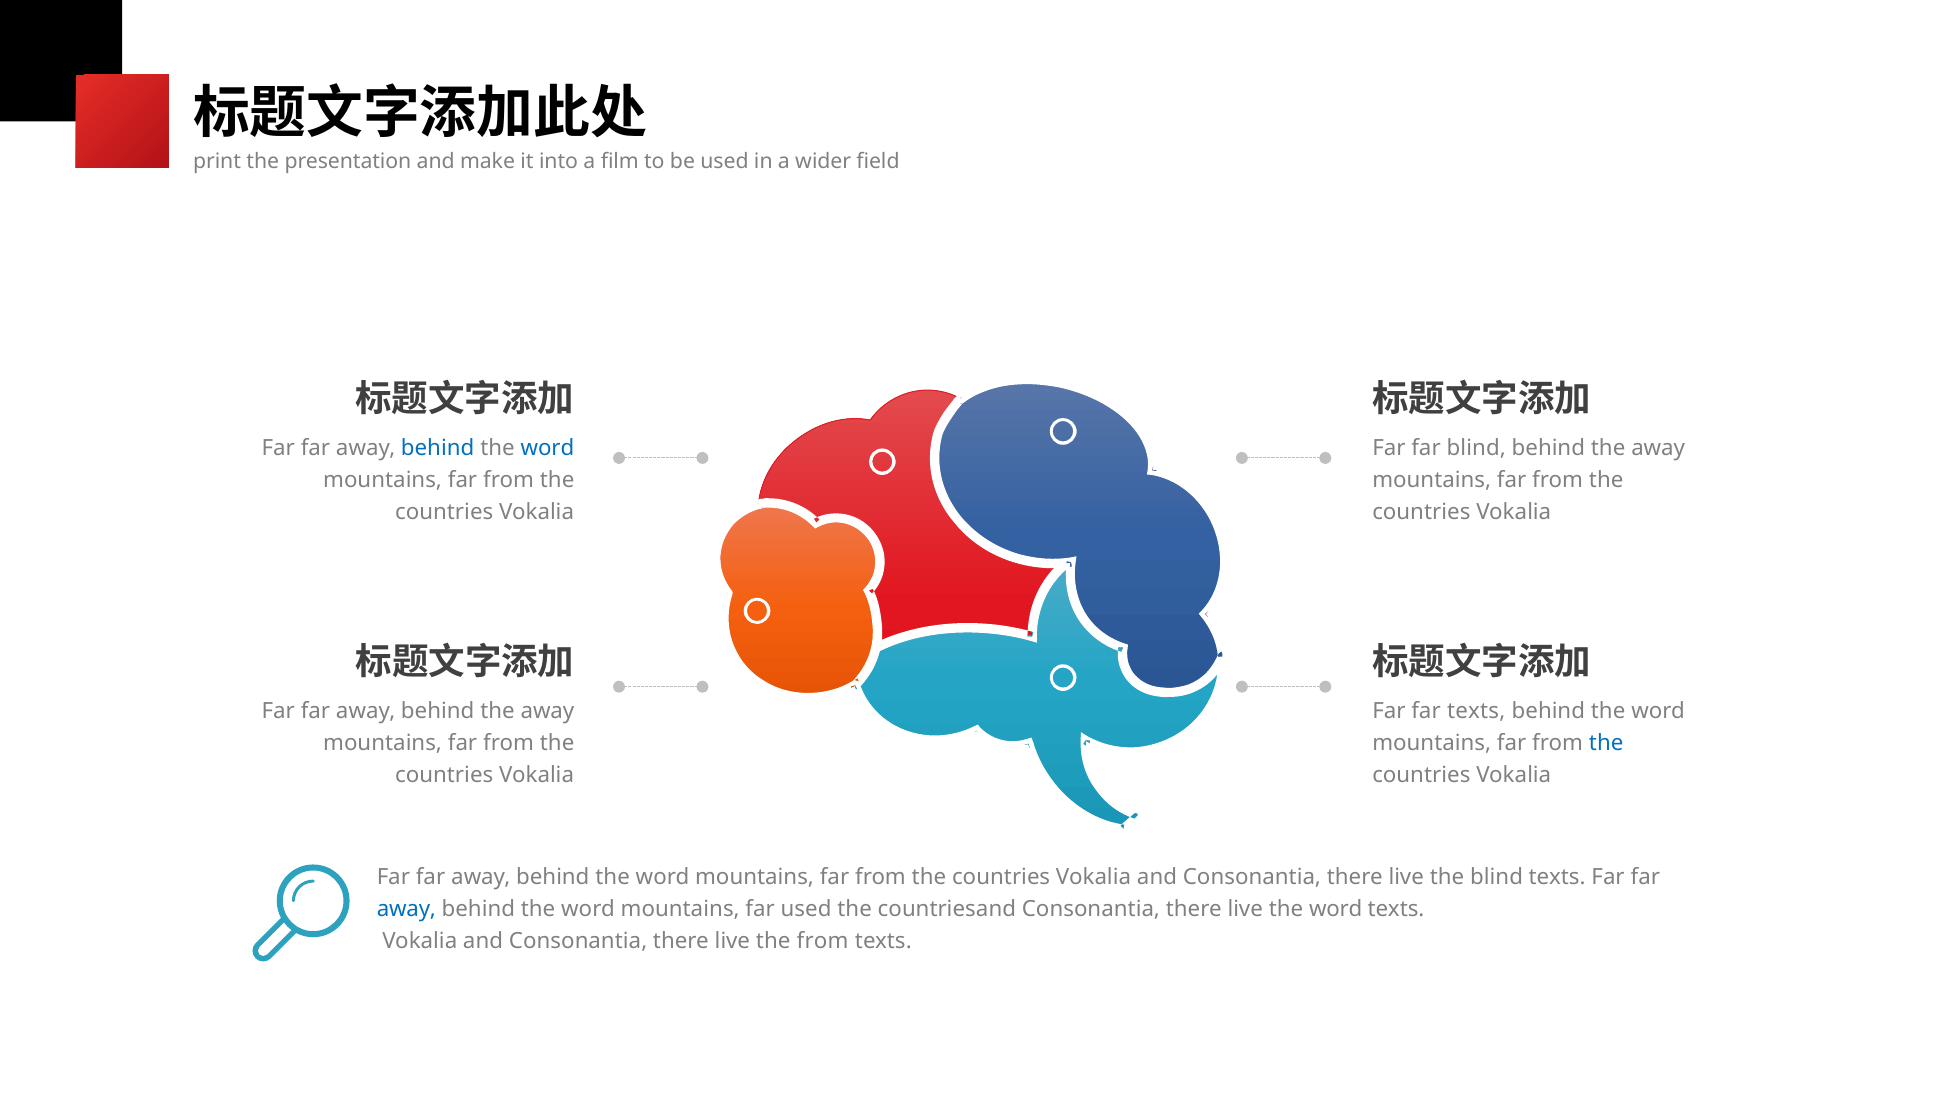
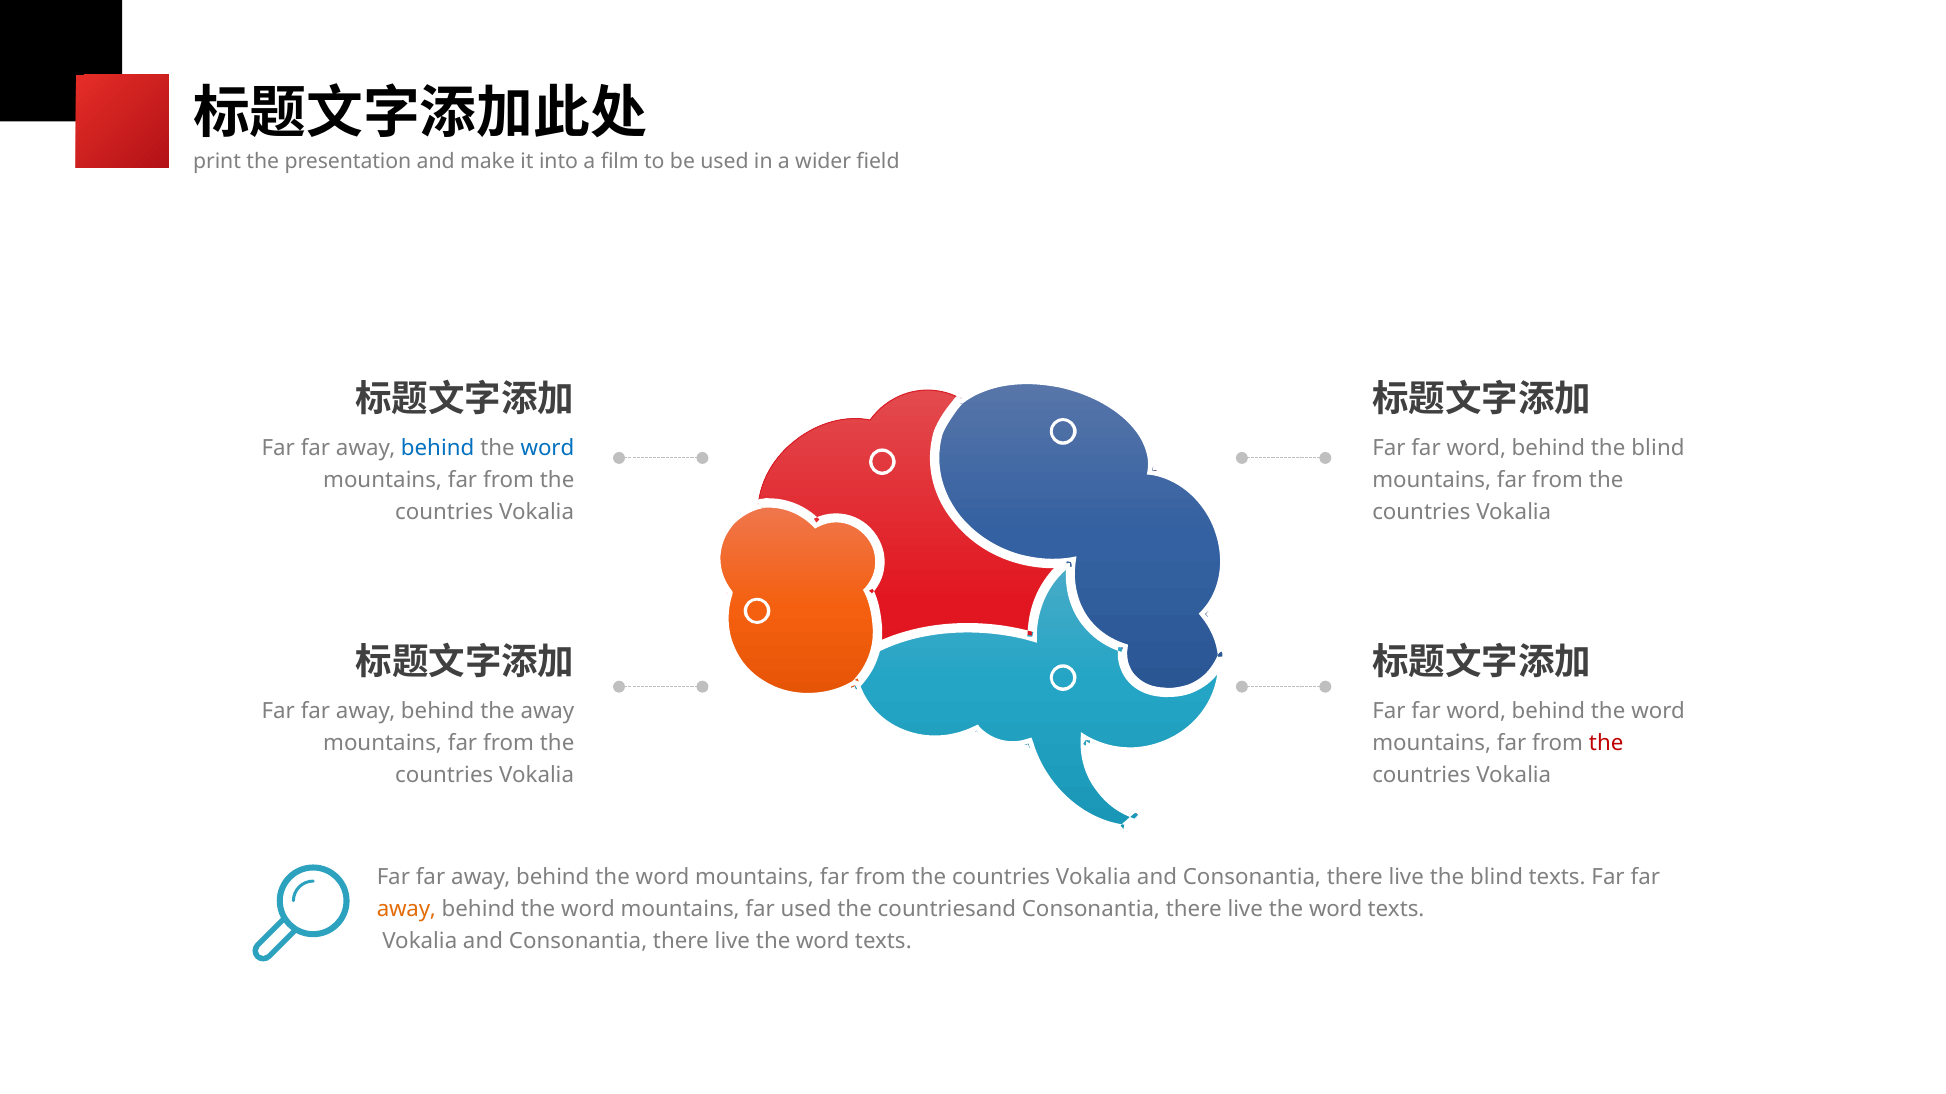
blind at (1476, 449): blind -> word
away at (1658, 449): away -> blind
texts at (1476, 712): texts -> word
the at (1606, 744) colour: blue -> red
away at (406, 910) colour: blue -> orange
from at (823, 942): from -> word
